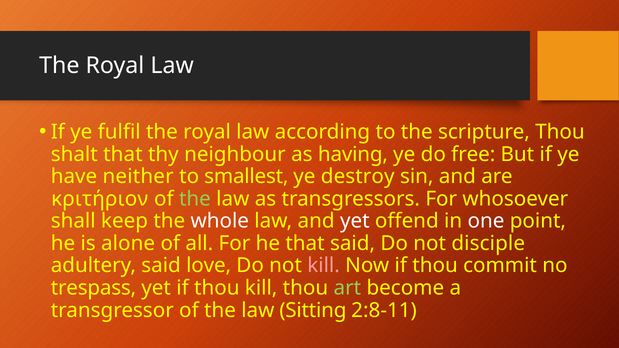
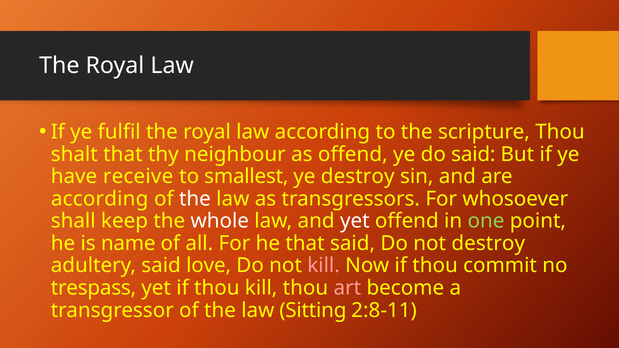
as having: having -> offend
do free: free -> said
neither: neither -> receive
κριτήριον at (100, 199): κριτήριον -> according
the at (195, 199) colour: light green -> white
one colour: white -> light green
alone: alone -> name
not disciple: disciple -> destroy
art colour: light green -> pink
